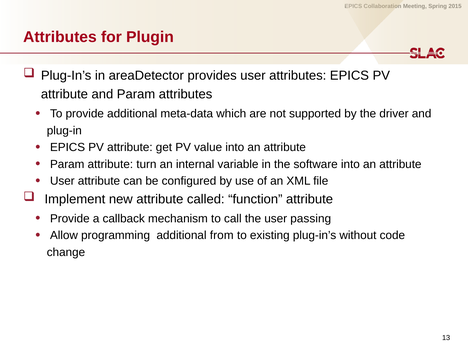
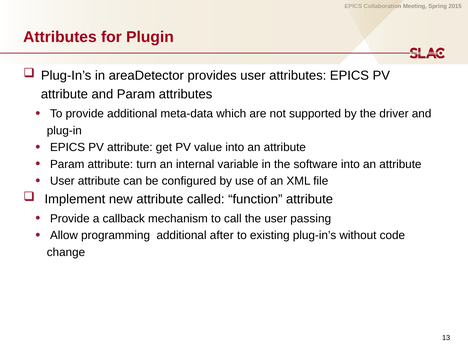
from: from -> after
